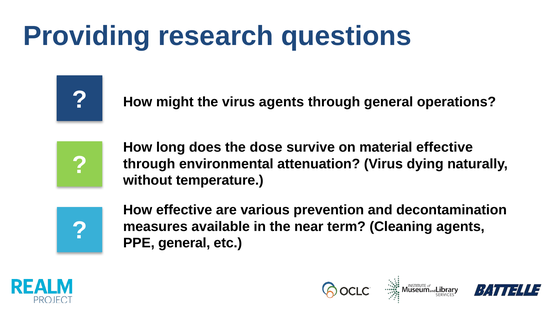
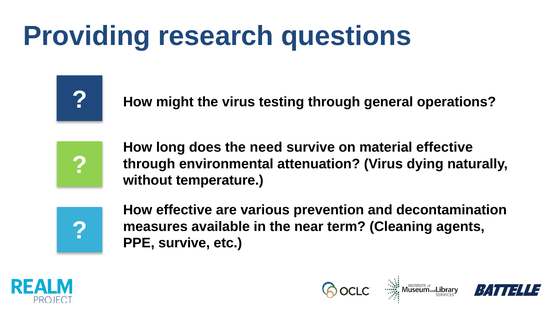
virus agents: agents -> testing
dose: dose -> need
PPE general: general -> survive
